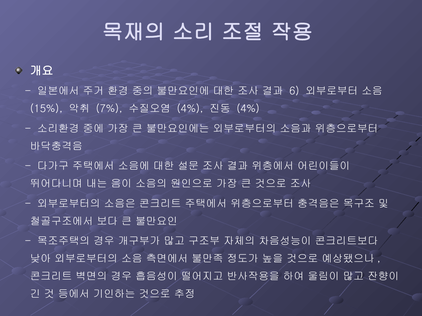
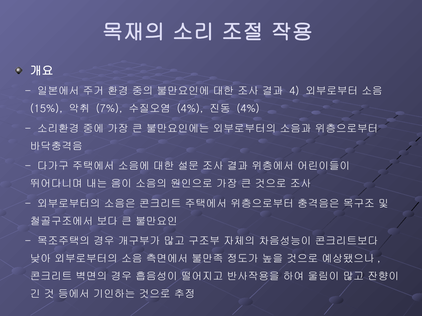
6: 6 -> 4
